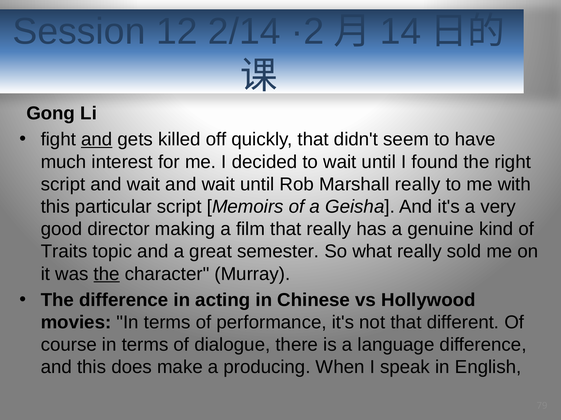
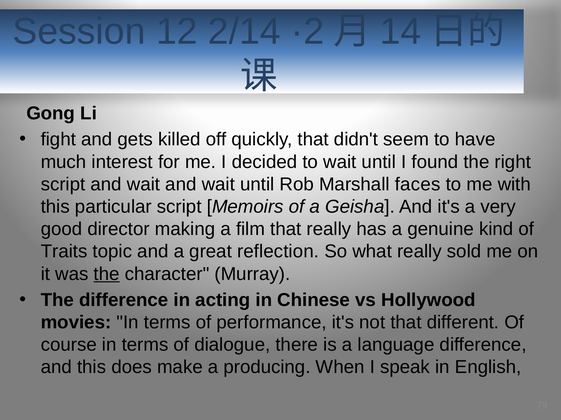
and at (97, 140) underline: present -> none
Marshall really: really -> faces
semester: semester -> reflection
